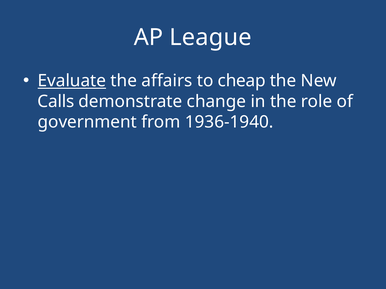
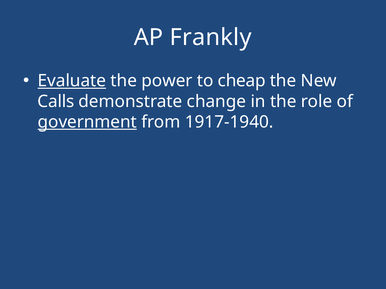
League: League -> Frankly
affairs: affairs -> power
government underline: none -> present
1936-1940: 1936-1940 -> 1917-1940
